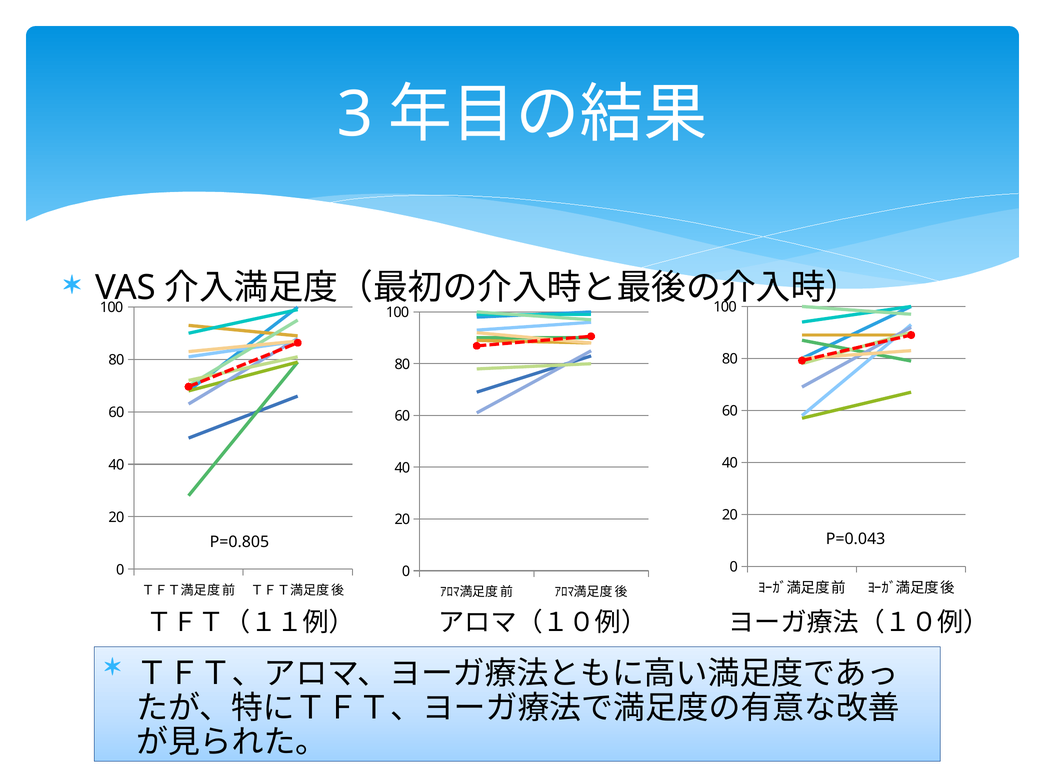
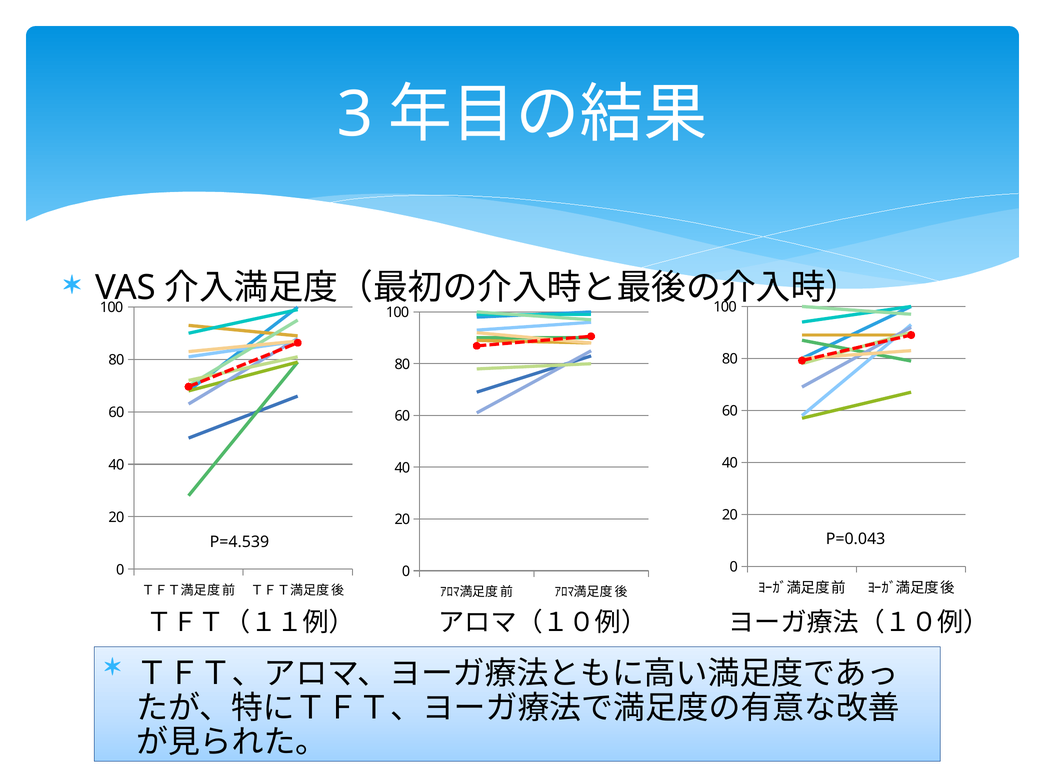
P=0.805: P=0.805 -> P=4.539
